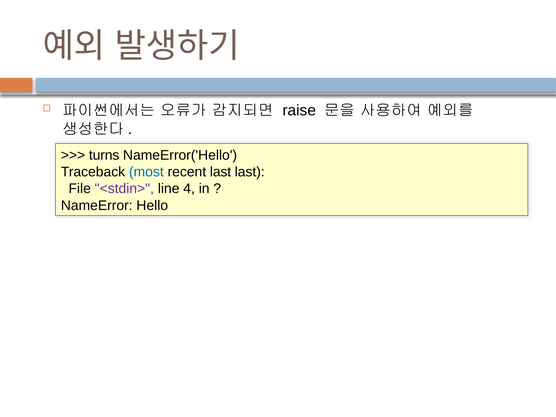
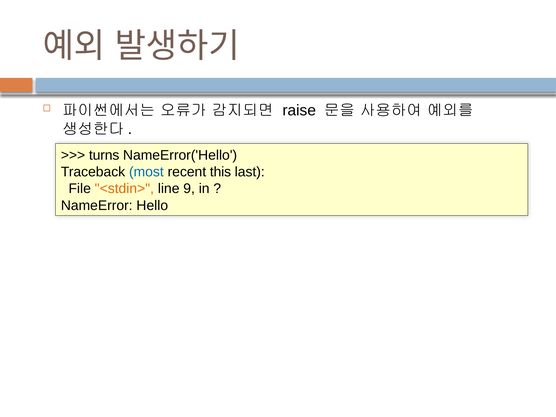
recent last: last -> this
<stdin> colour: purple -> orange
4: 4 -> 9
